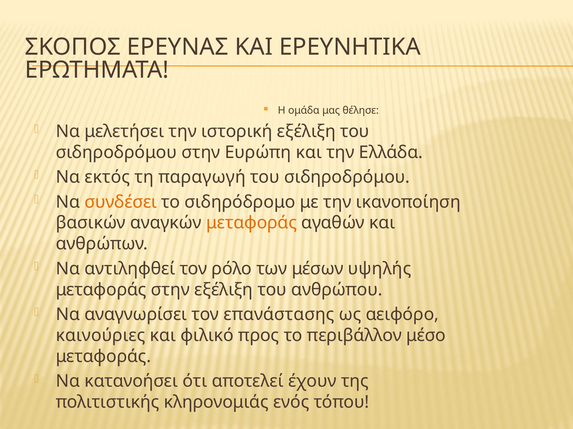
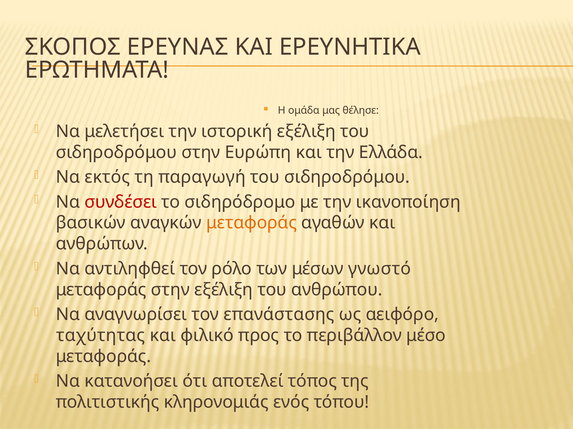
συνδέσει colour: orange -> red
υψηλής: υψηλής -> γνωστό
καινούριες: καινούριες -> ταχύτητας
έχουν: έχουν -> τόπος
